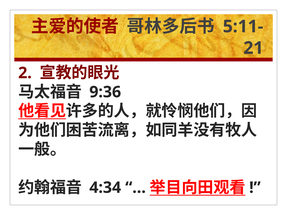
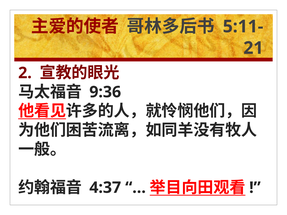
4:34: 4:34 -> 4:37
